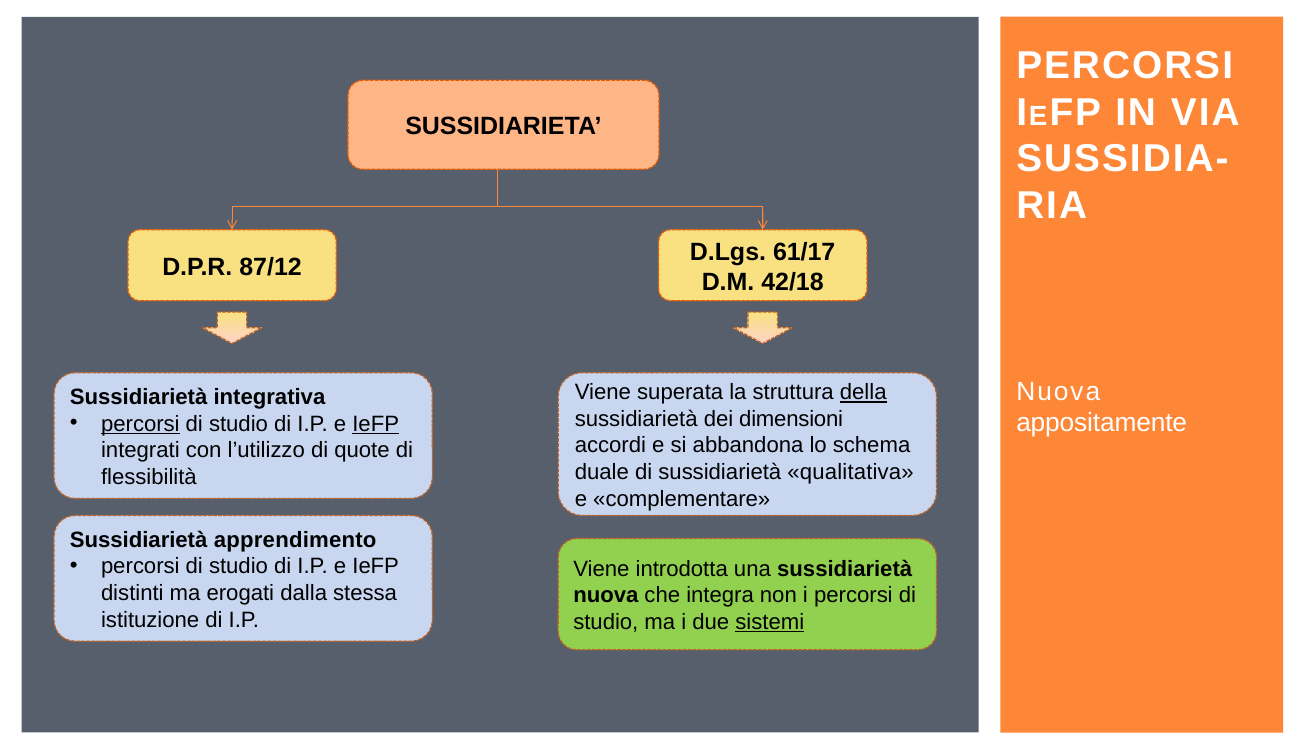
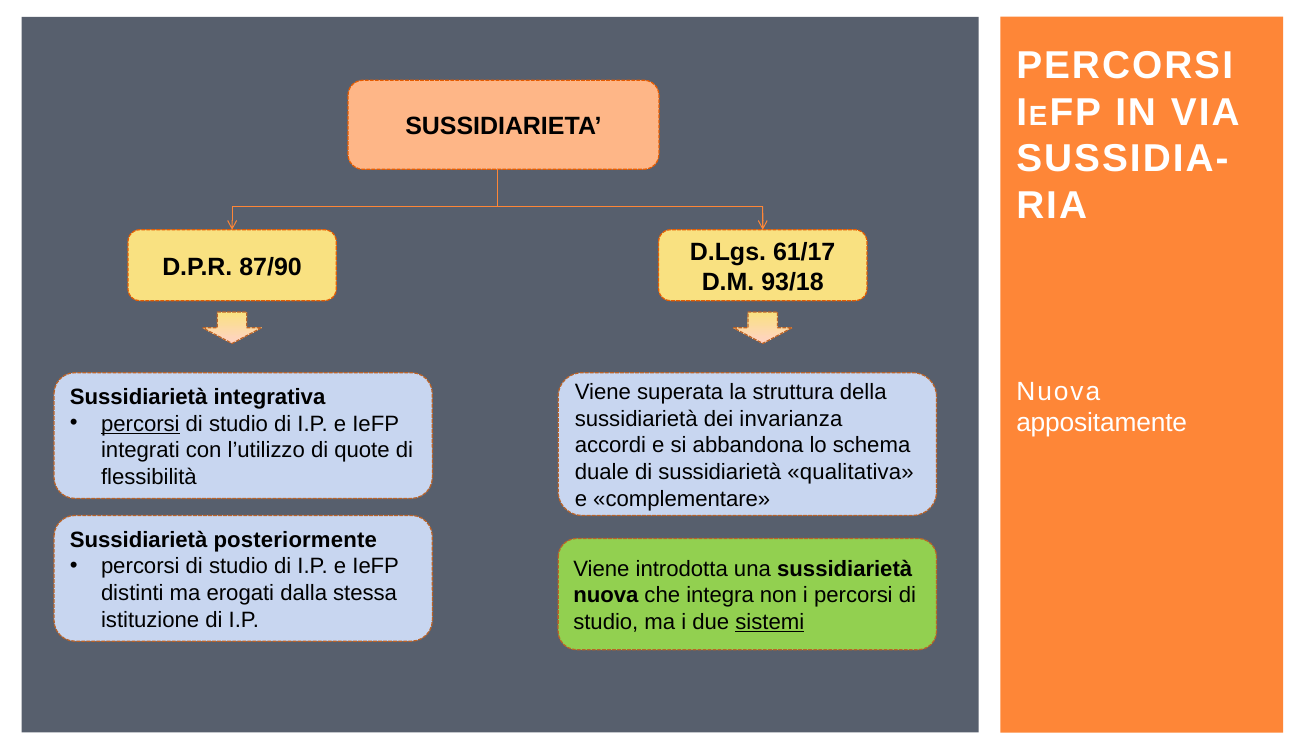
87/12: 87/12 -> 87/90
42/18: 42/18 -> 93/18
della underline: present -> none
dimensioni: dimensioni -> invarianza
IeFP at (376, 424) underline: present -> none
apprendimento: apprendimento -> posteriormente
